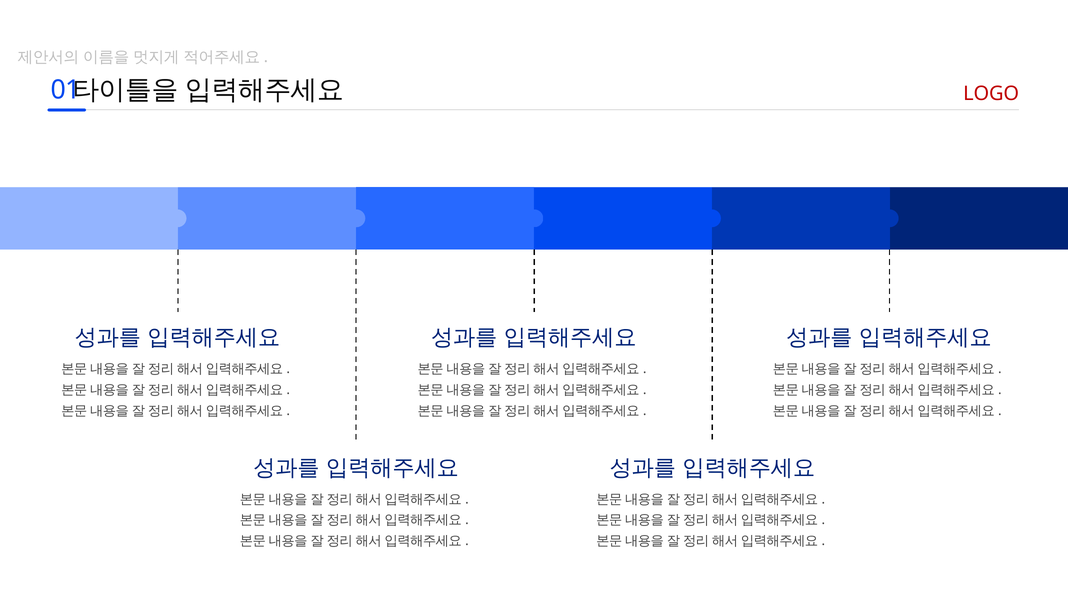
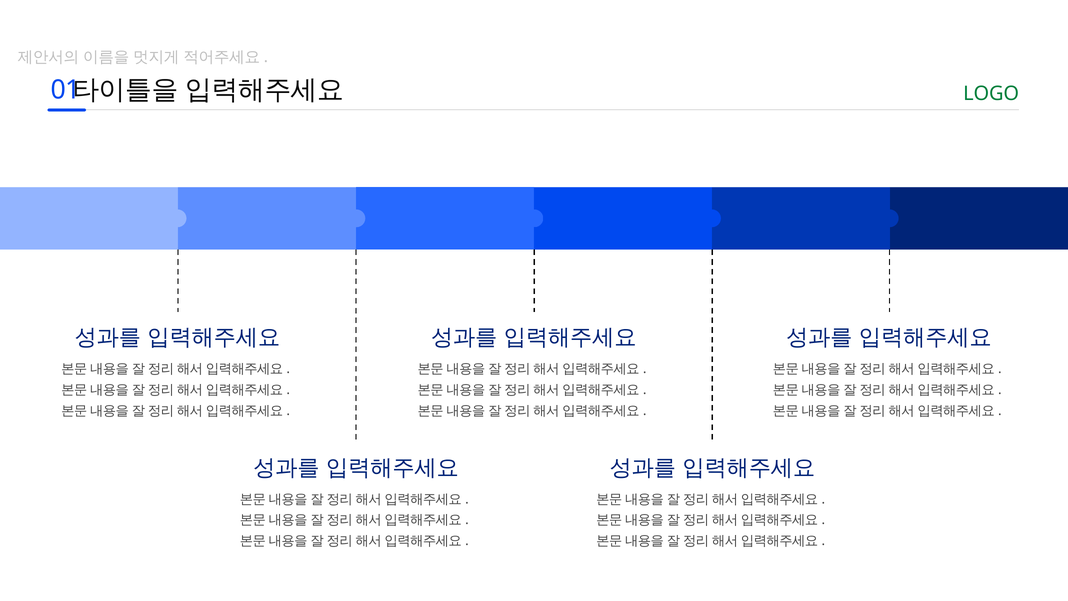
LOGO colour: red -> green
